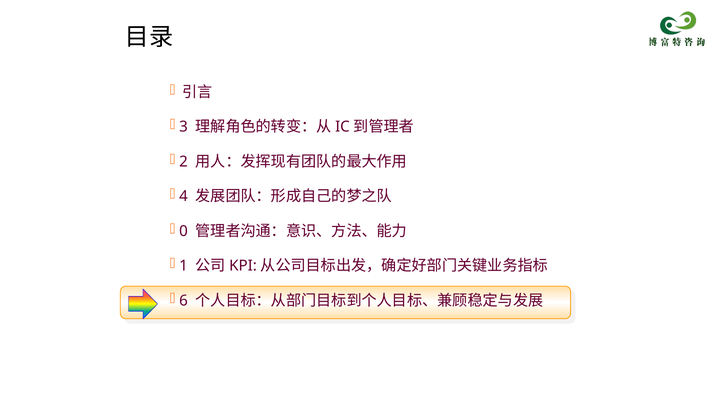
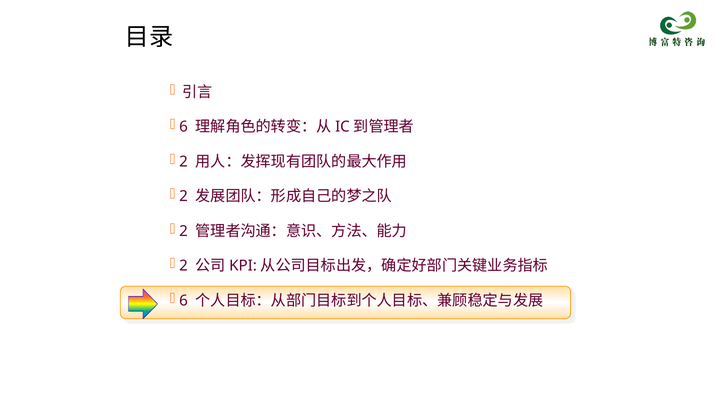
3 at (184, 127): 3 -> 6
4 at (184, 196): 4 -> 2
0 at (184, 231): 0 -> 2
1 at (184, 266): 1 -> 2
